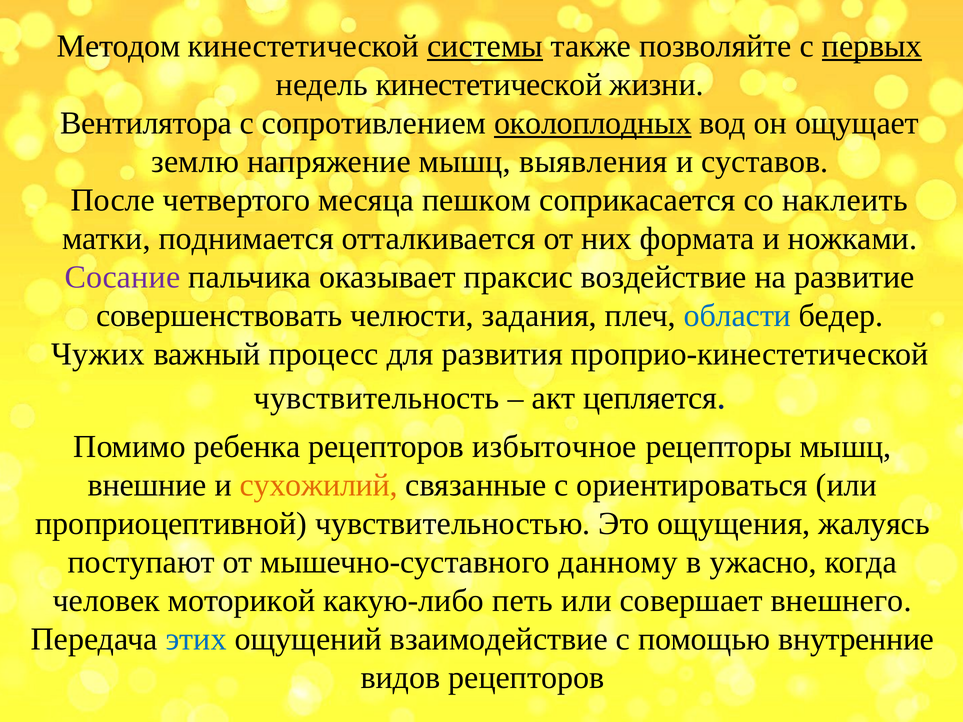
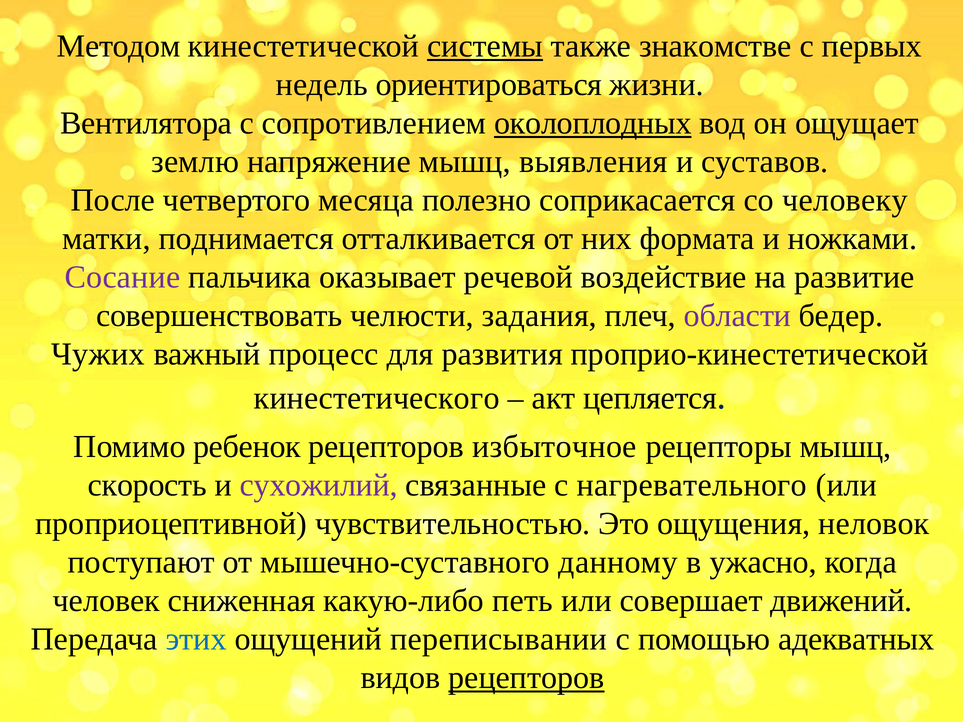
позволяйте: позволяйте -> знакомстве
первых underline: present -> none
недель кинестетической: кинестетической -> ориентироваться
пешком: пешком -> полезно
наклеить: наклеить -> человеку
праксис: праксис -> речевой
области colour: blue -> purple
чувствительность: чувствительность -> кинестетического
ребенка: ребенка -> ребенок
внешние: внешние -> скорость
сухожилий colour: orange -> purple
ориентироваться: ориентироваться -> нагревательного
жалуясь: жалуясь -> неловок
моторикой: моторикой -> сниженная
внешнего: внешнего -> движений
взаимодействие: взаимодействие -> переписывании
внутренние: внутренние -> адекватных
рецепторов at (526, 678) underline: none -> present
